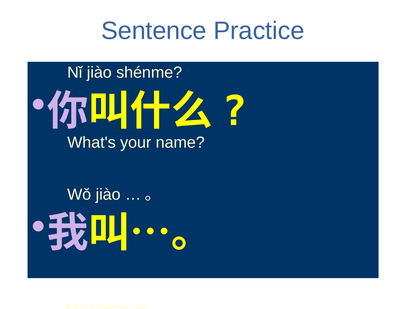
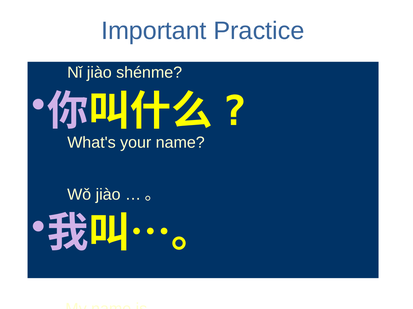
Sentence: Sentence -> Important
